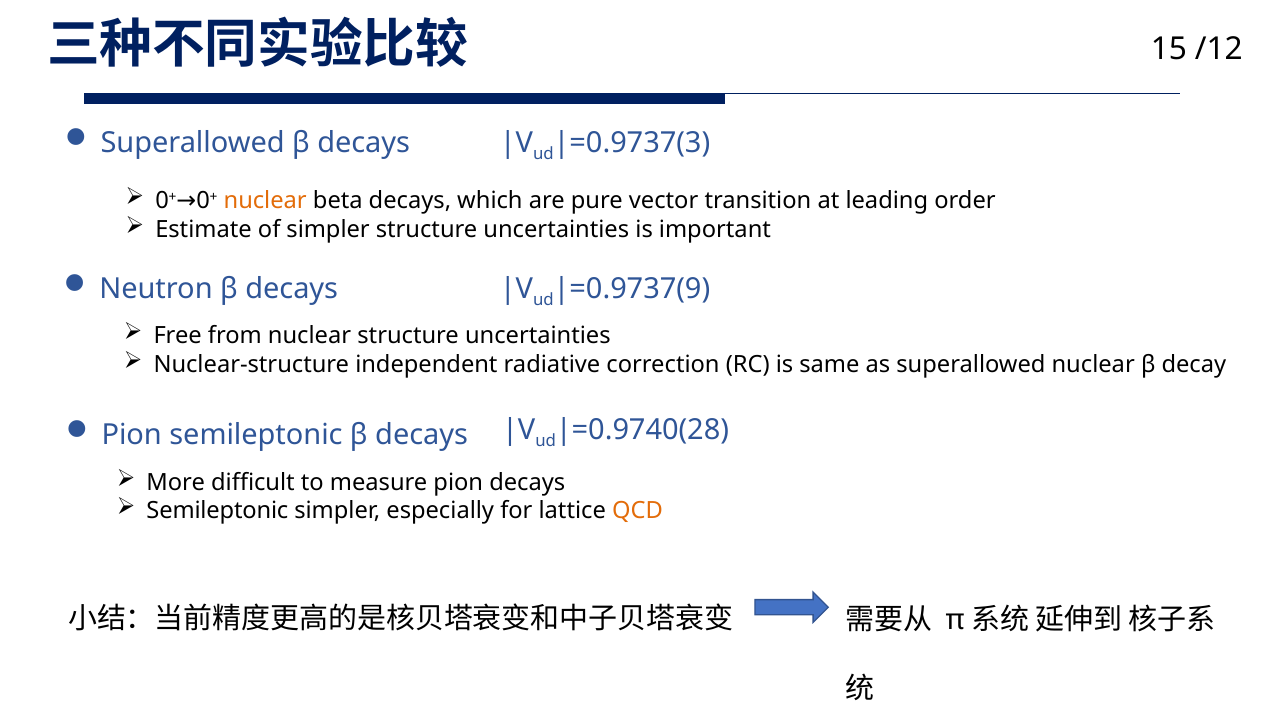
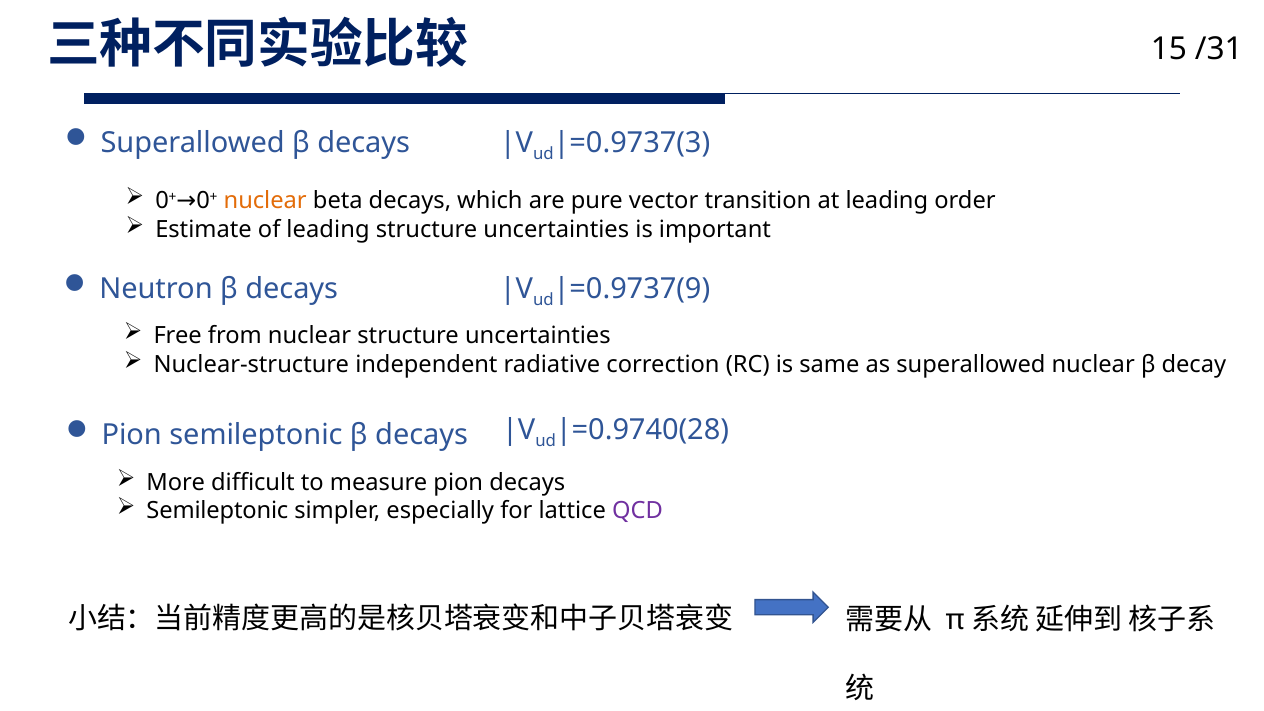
/12: /12 -> /31
of simpler: simpler -> leading
QCD colour: orange -> purple
